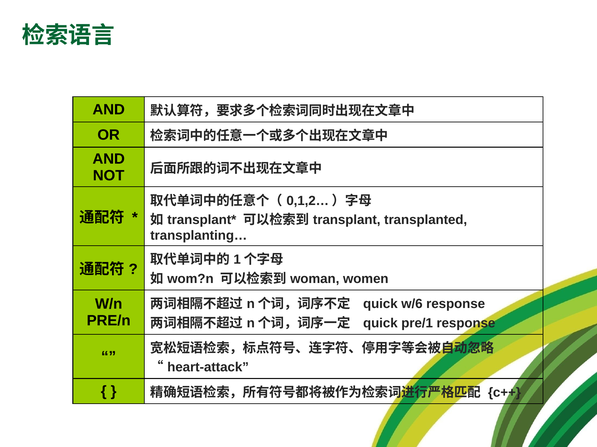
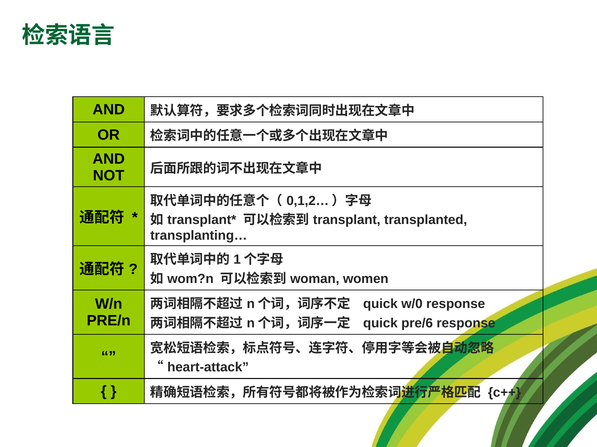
w/6: w/6 -> w/0
pre/1: pre/1 -> pre/6
